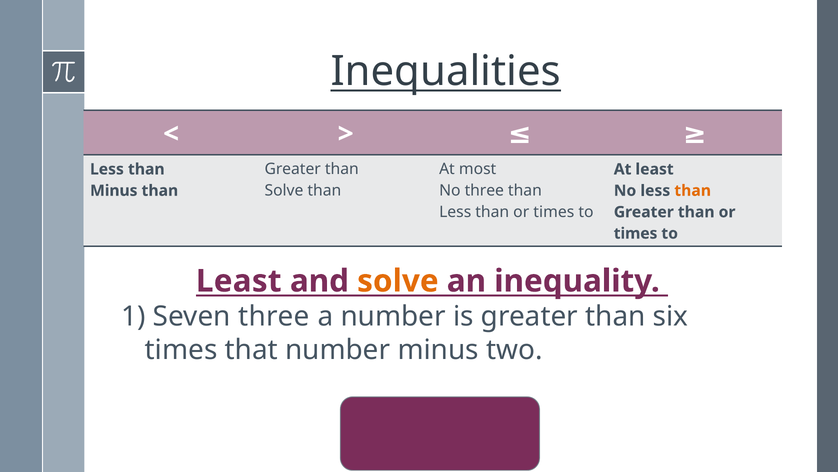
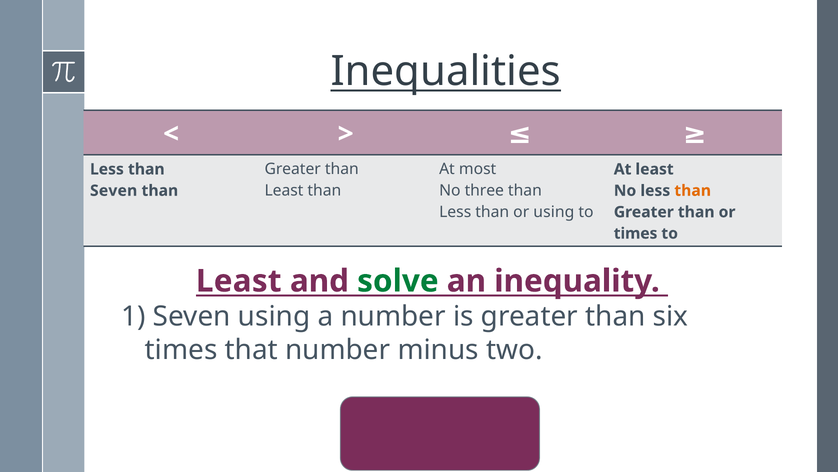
Solve at (284, 190): Solve -> Least
Minus at (114, 190): Minus -> Seven
Less than or times: times -> using
solve at (398, 281) colour: orange -> green
Seven three: three -> using
